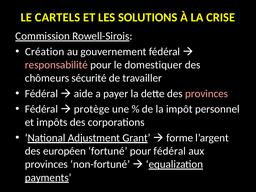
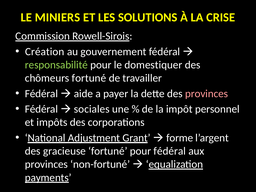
CARTELS: CARTELS -> MINIERS
responsabilité colour: pink -> light green
chômeurs sécurité: sécurité -> fortuné
protège: protège -> sociales
européen: européen -> gracieuse
